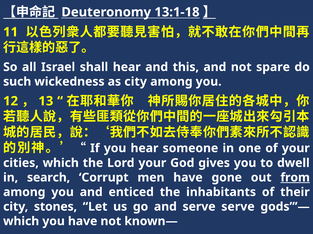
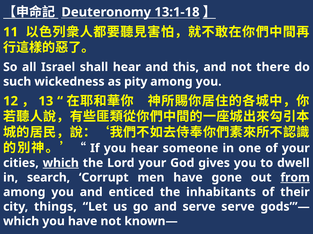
spare: spare -> there
as city: city -> pity
which at (61, 163) underline: none -> present
stones: stones -> things
